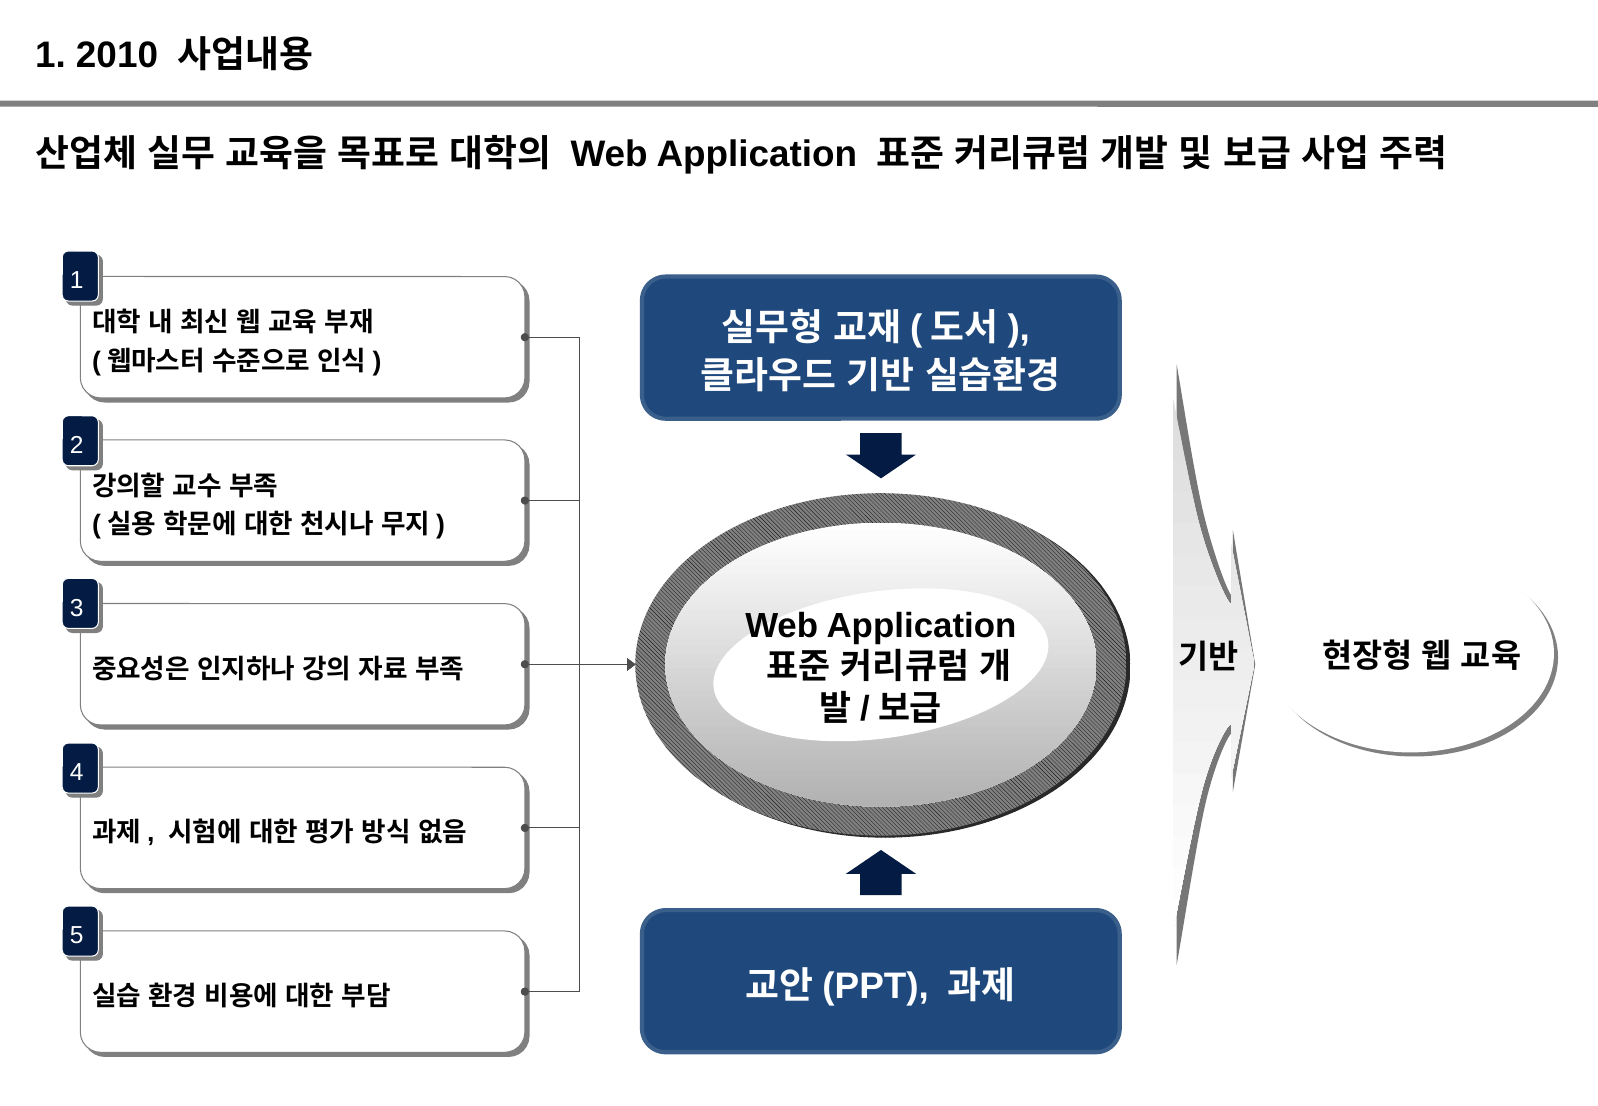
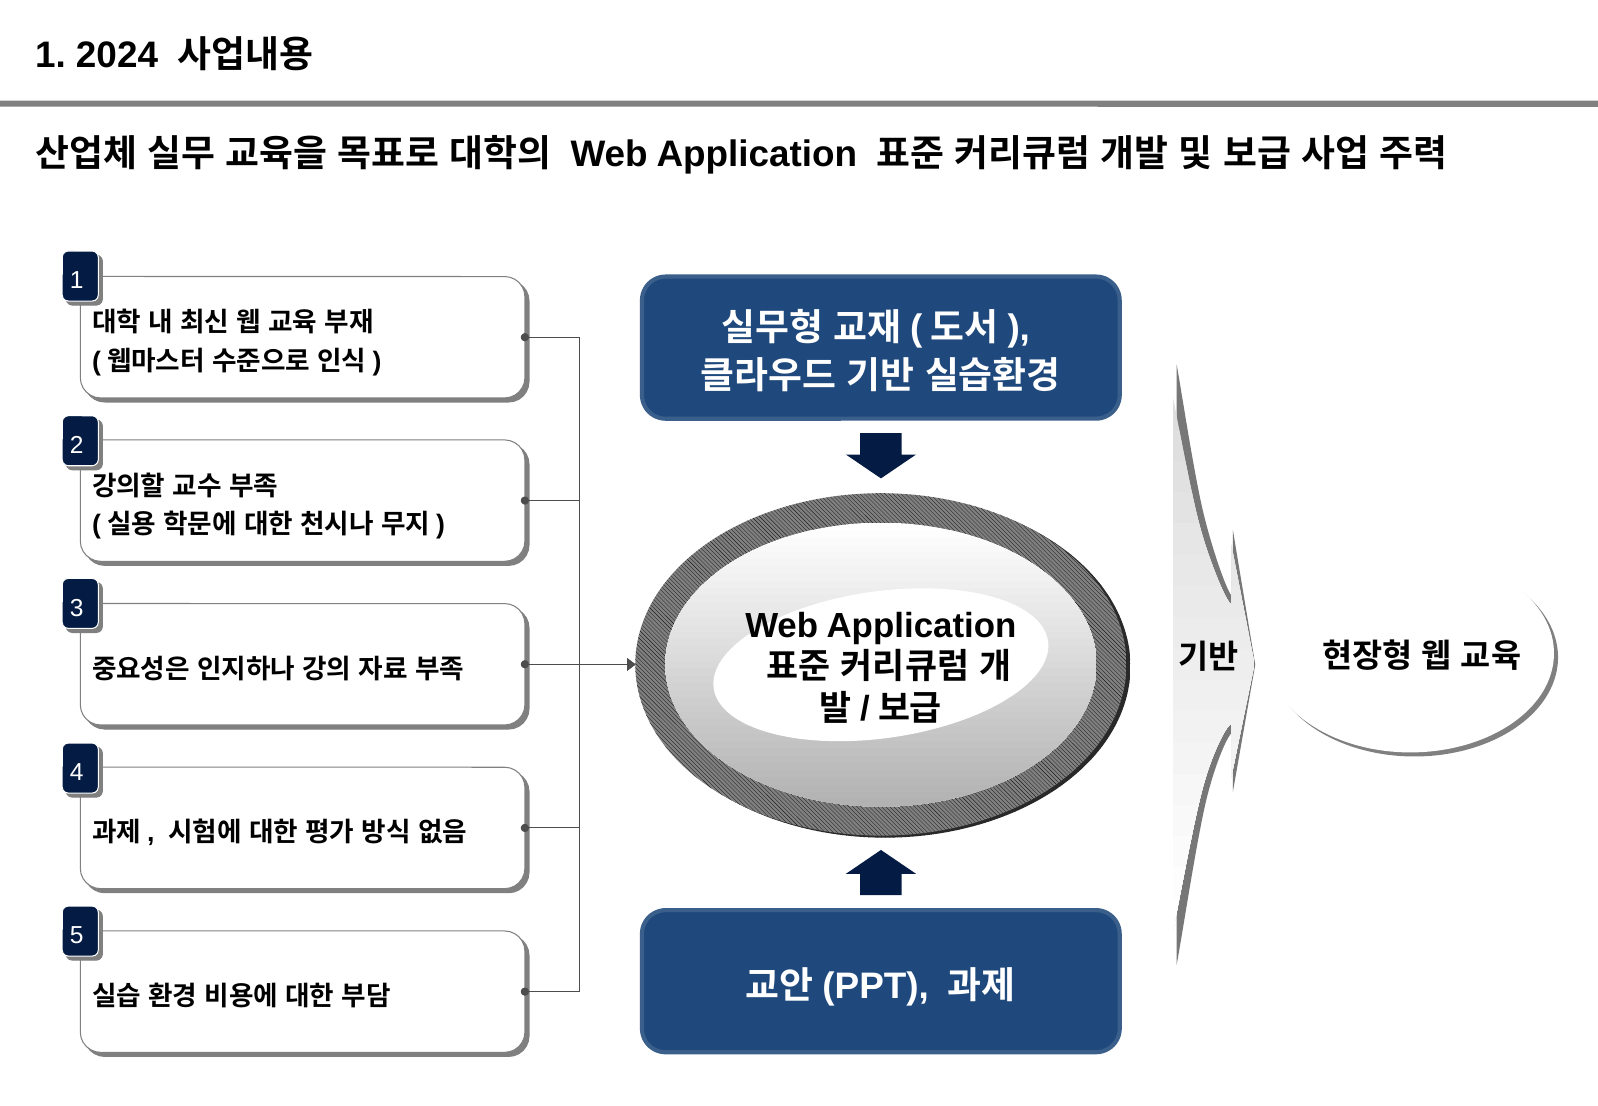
2010: 2010 -> 2024
